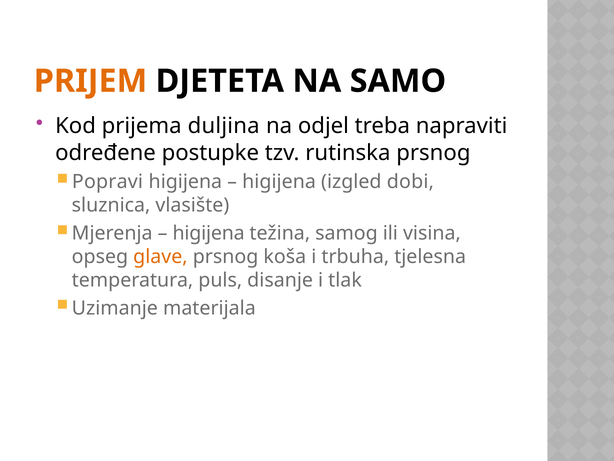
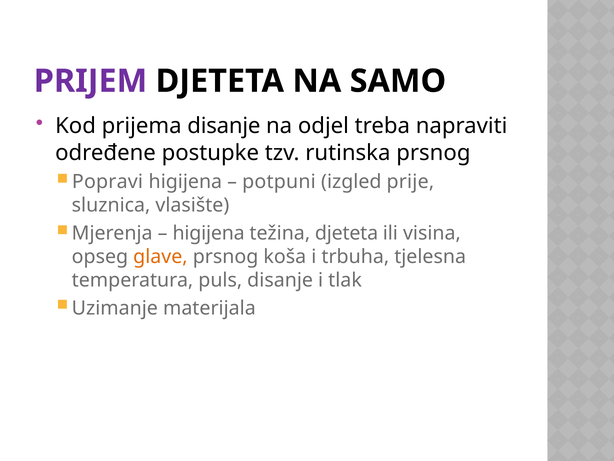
PRIJEM colour: orange -> purple
prijema duljina: duljina -> disanje
higijena at (279, 182): higijena -> potpuni
dobi: dobi -> prije
težina samog: samog -> djeteta
